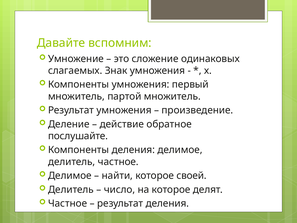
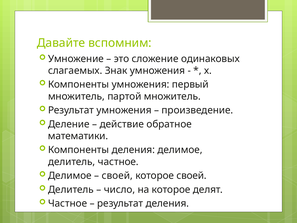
послушайте: послушайте -> математики
найти at (117, 175): найти -> своей
